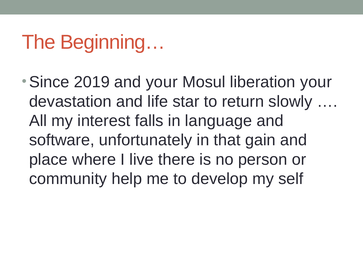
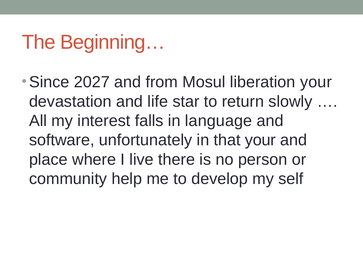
2019: 2019 -> 2027
and your: your -> from
that gain: gain -> your
